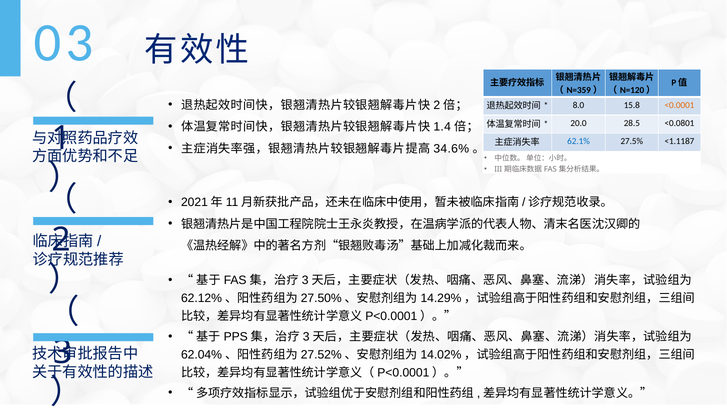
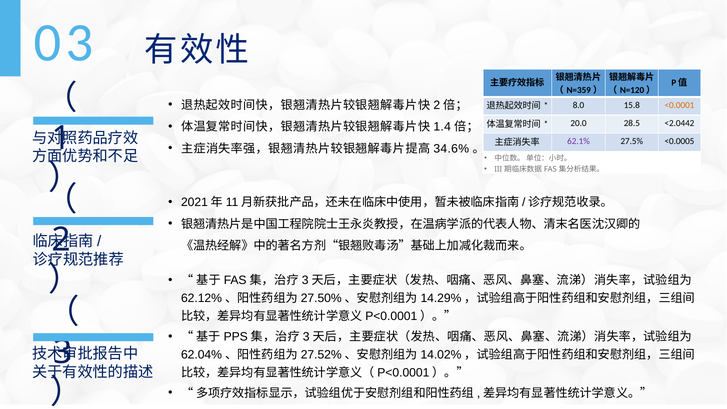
<0.0801: <0.0801 -> <2.0442
62.1% colour: blue -> purple
<1.1187: <1.1187 -> <0.0005
